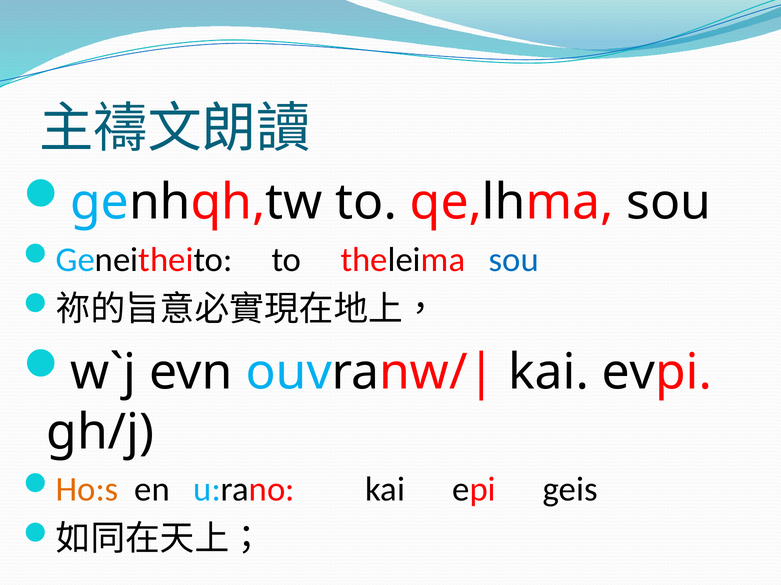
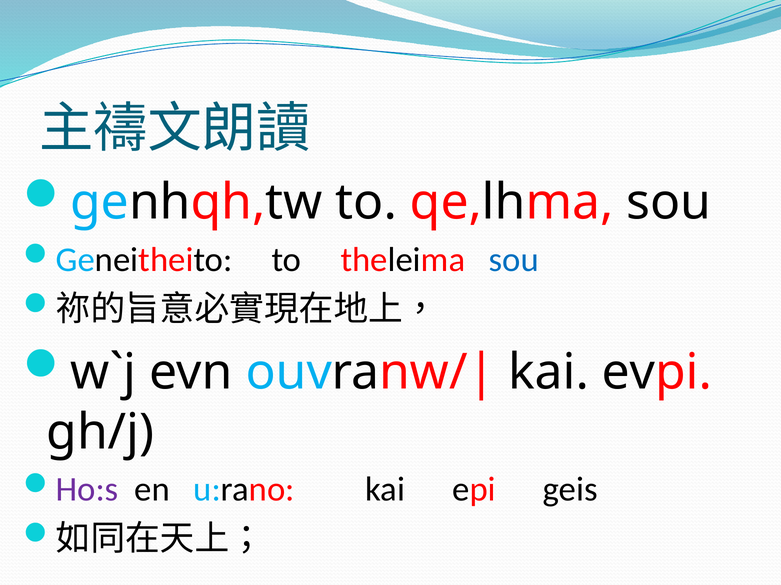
Ho:s colour: orange -> purple
